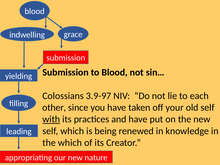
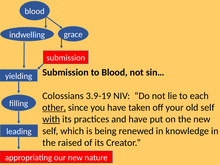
3.9-97: 3.9-97 -> 3.9-19
other underline: none -> present
the which: which -> raised
